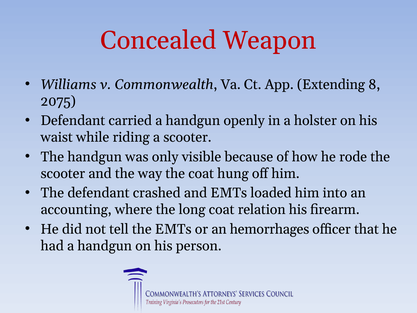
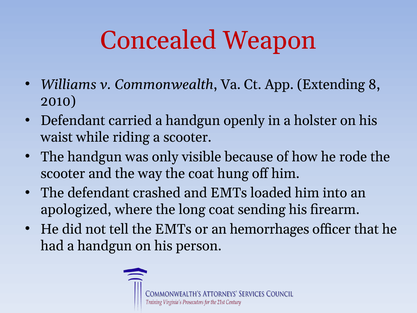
2075: 2075 -> 2010
accounting: accounting -> apologized
relation: relation -> sending
